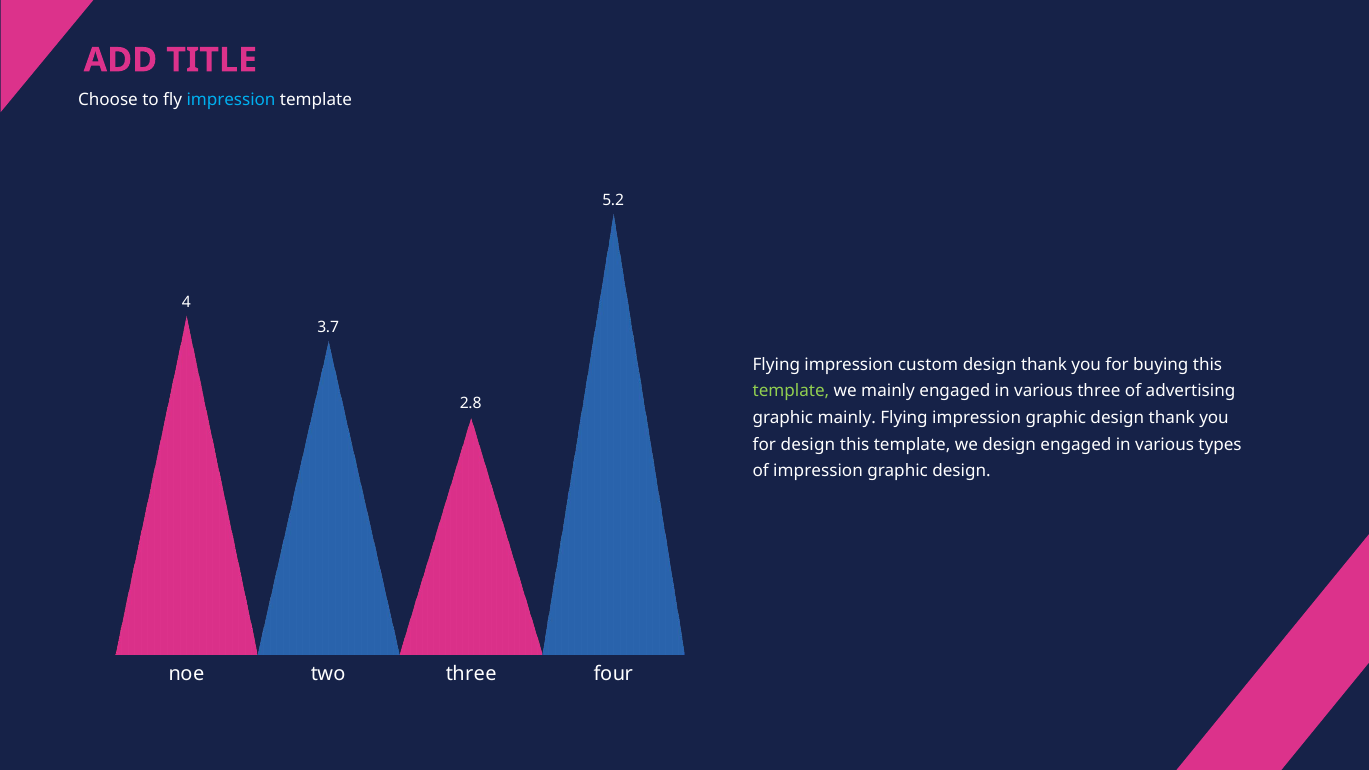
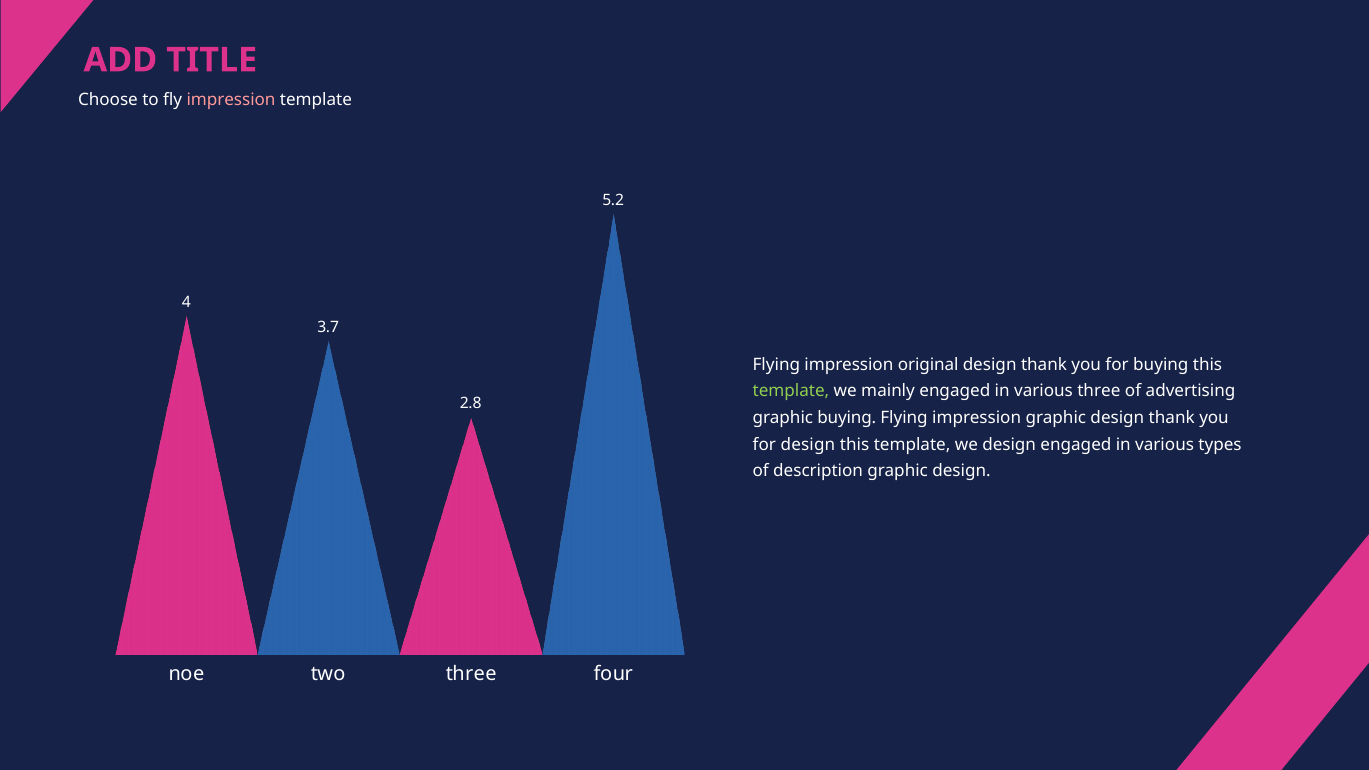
impression at (231, 100) colour: light blue -> pink
custom: custom -> original
graphic mainly: mainly -> buying
of impression: impression -> description
